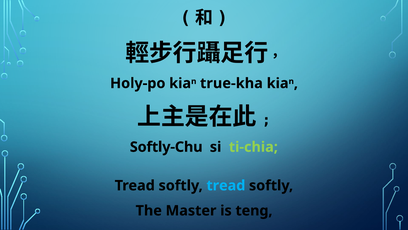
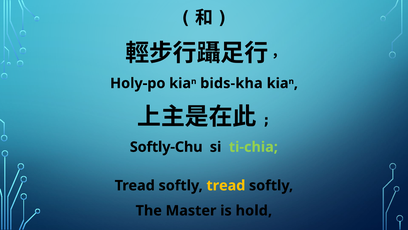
true-kha: true-kha -> bids-kha
tread at (226, 185) colour: light blue -> yellow
teng: teng -> hold
